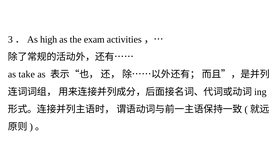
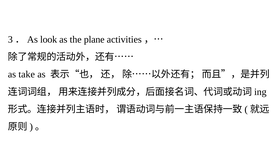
high: high -> look
exam: exam -> plane
